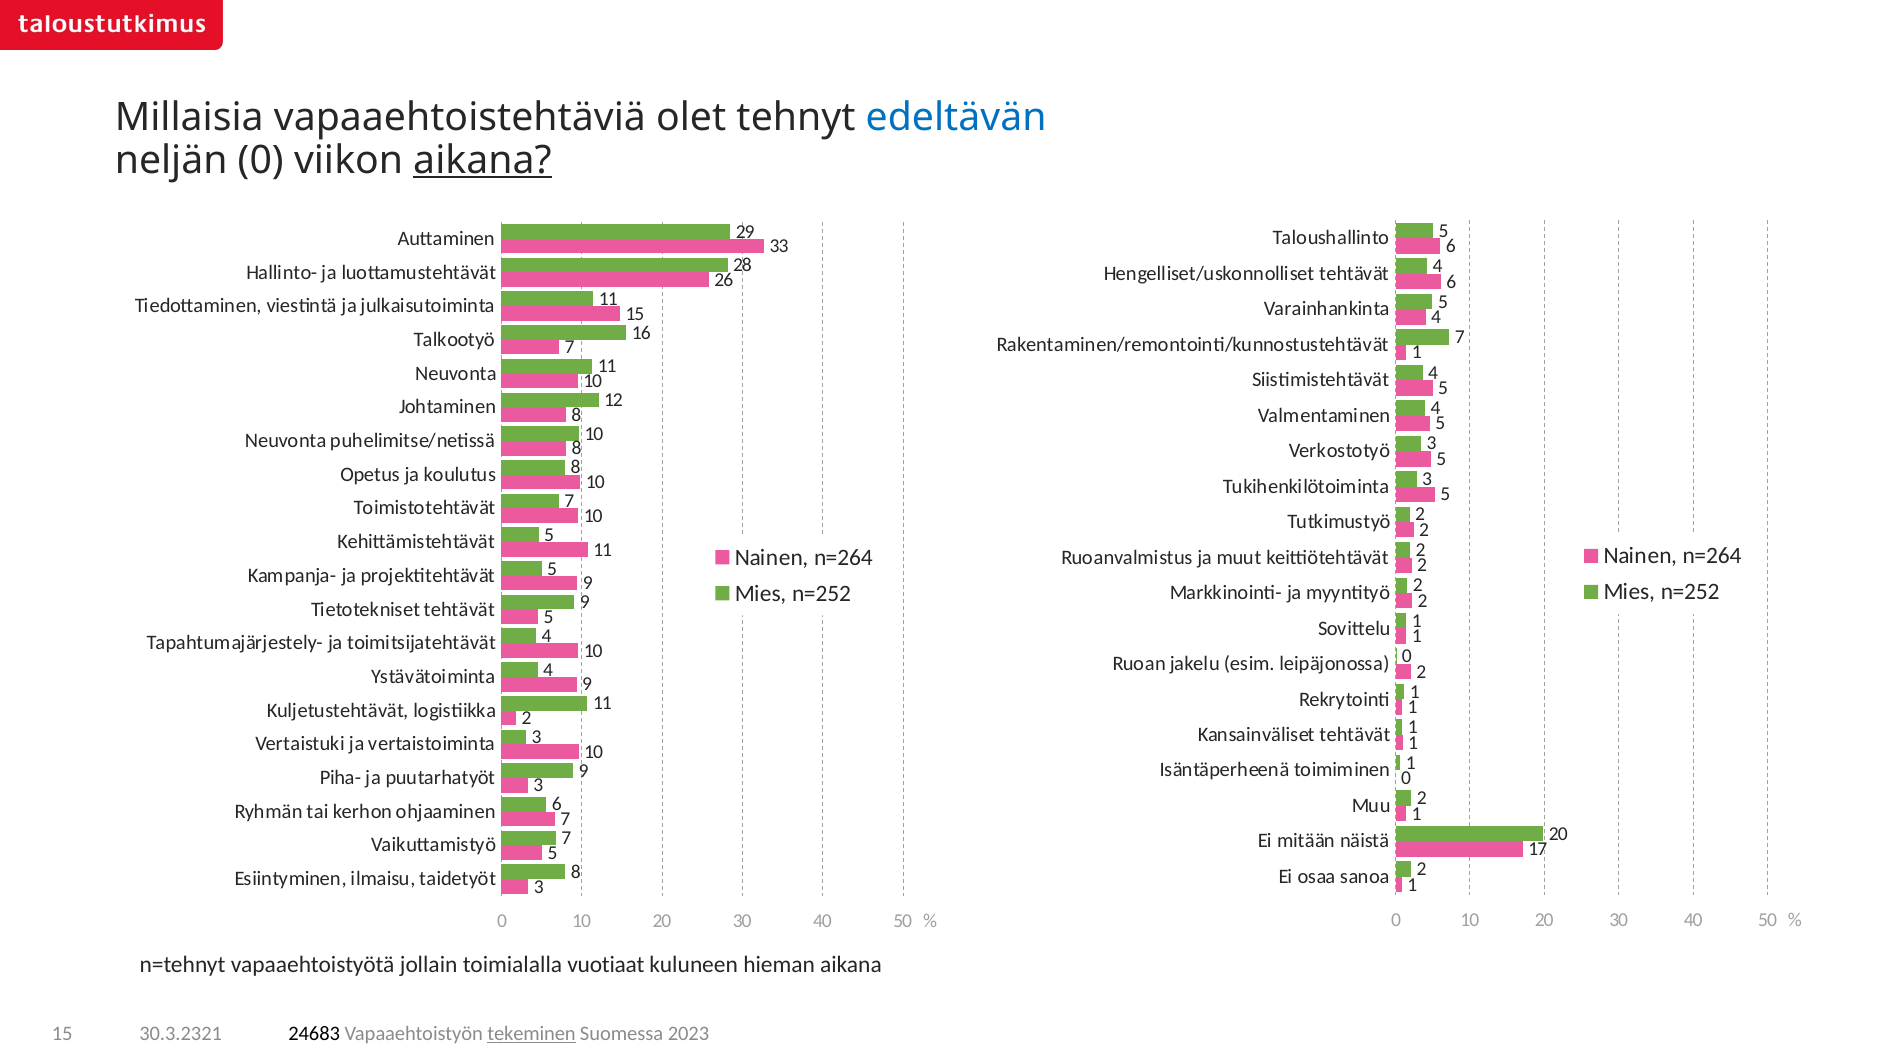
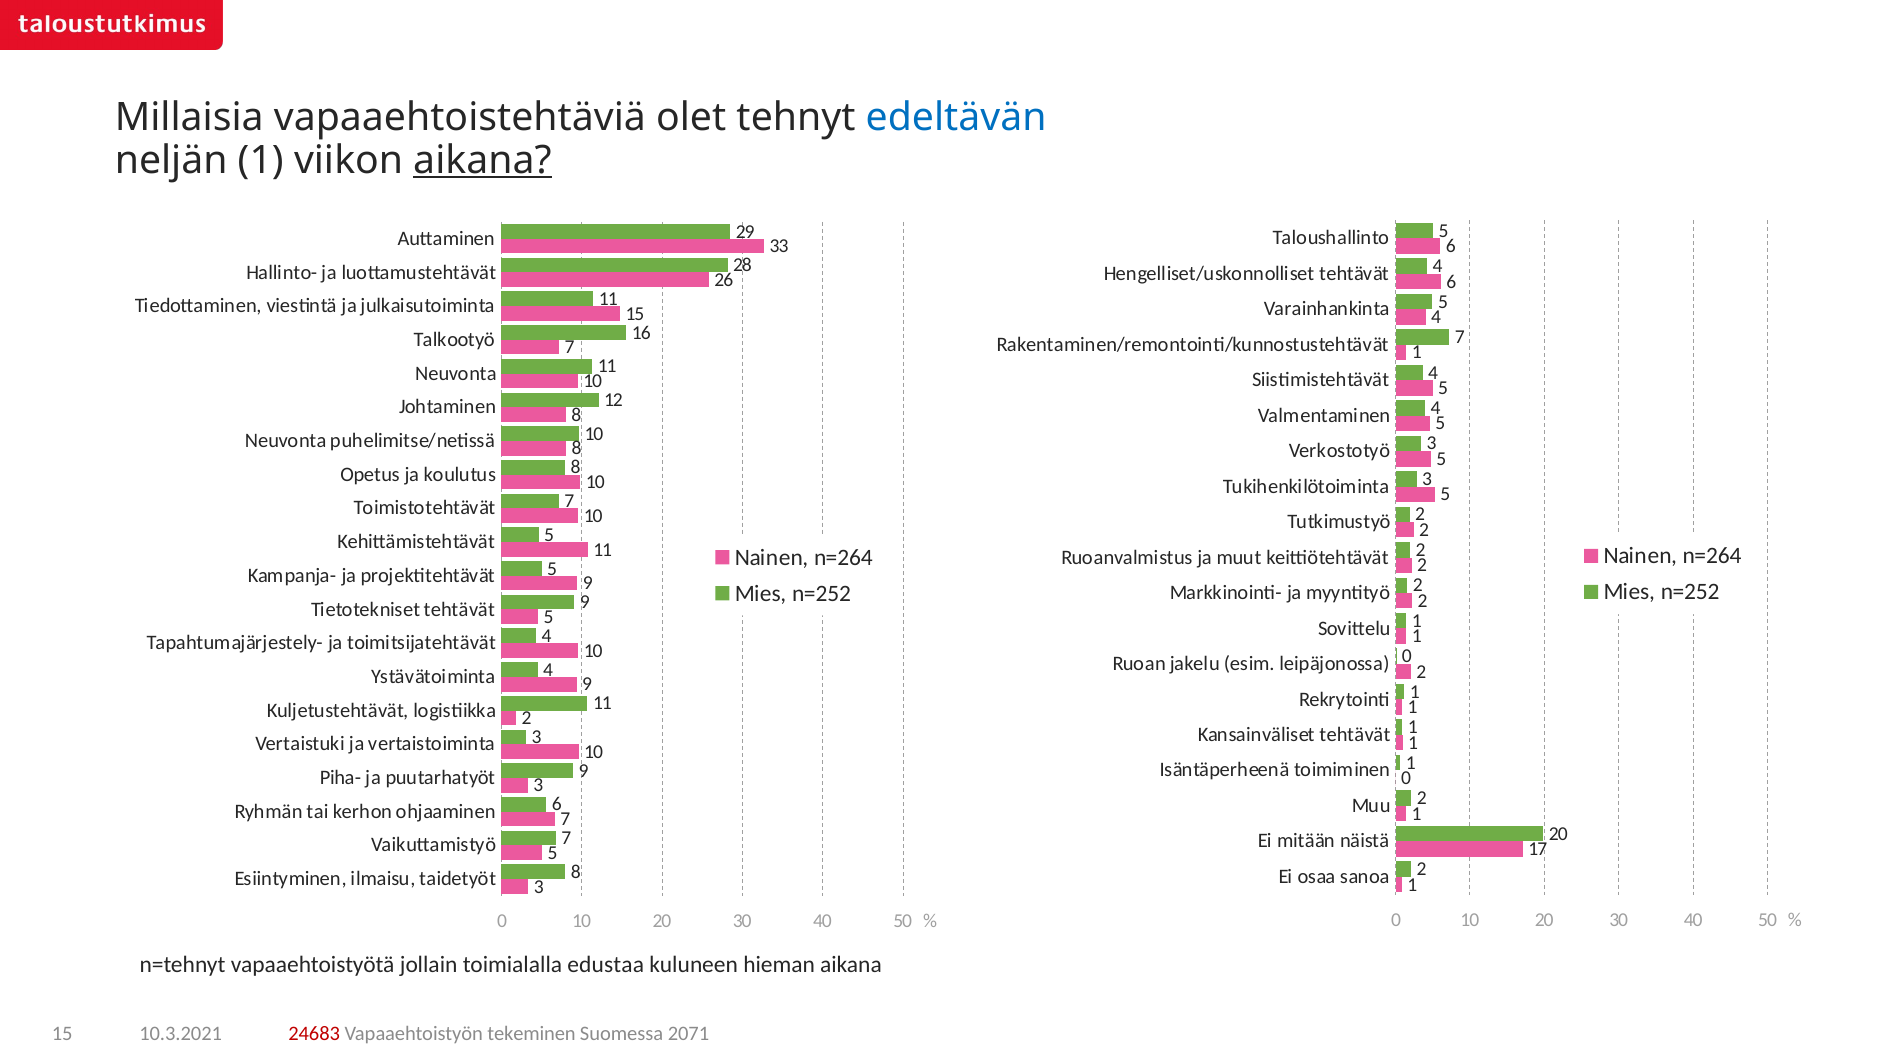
neljän 0: 0 -> 1
vuotiaat: vuotiaat -> edustaa
30.3.2321: 30.3.2321 -> 10.3.2021
24683 colour: black -> red
tekeminen underline: present -> none
2023: 2023 -> 2071
